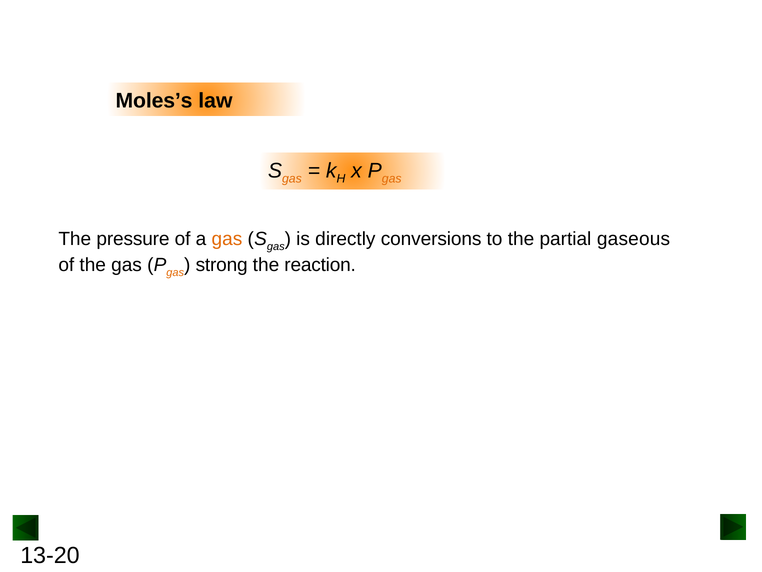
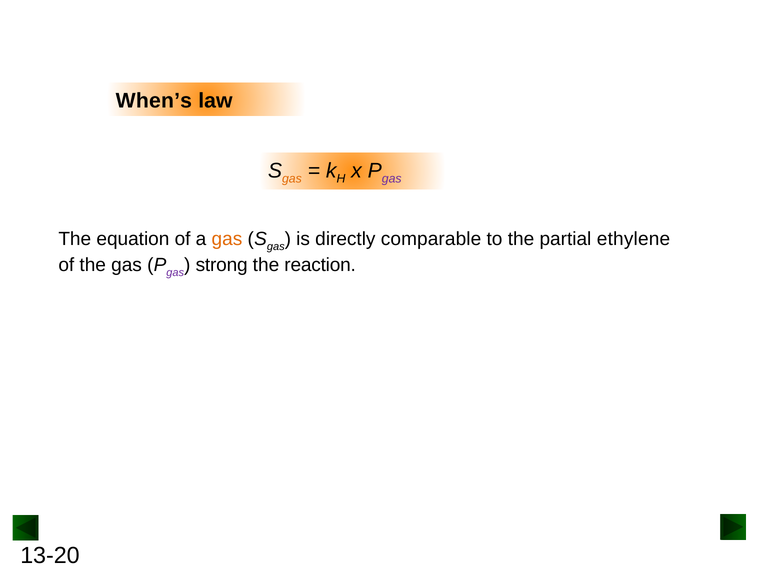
Moles’s: Moles’s -> When’s
gas at (392, 179) colour: orange -> purple
pressure: pressure -> equation
conversions: conversions -> comparable
gaseous: gaseous -> ethylene
gas at (175, 272) colour: orange -> purple
